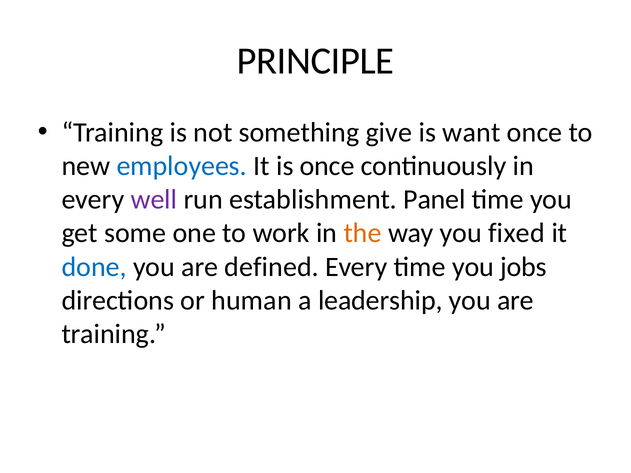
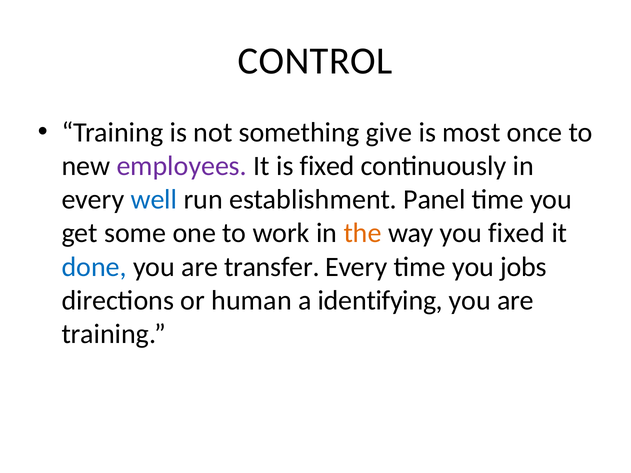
PRINCIPLE: PRINCIPLE -> CONTROL
want: want -> most
employees colour: blue -> purple
is once: once -> fixed
well colour: purple -> blue
defined: defined -> transfer
leadership: leadership -> identifying
